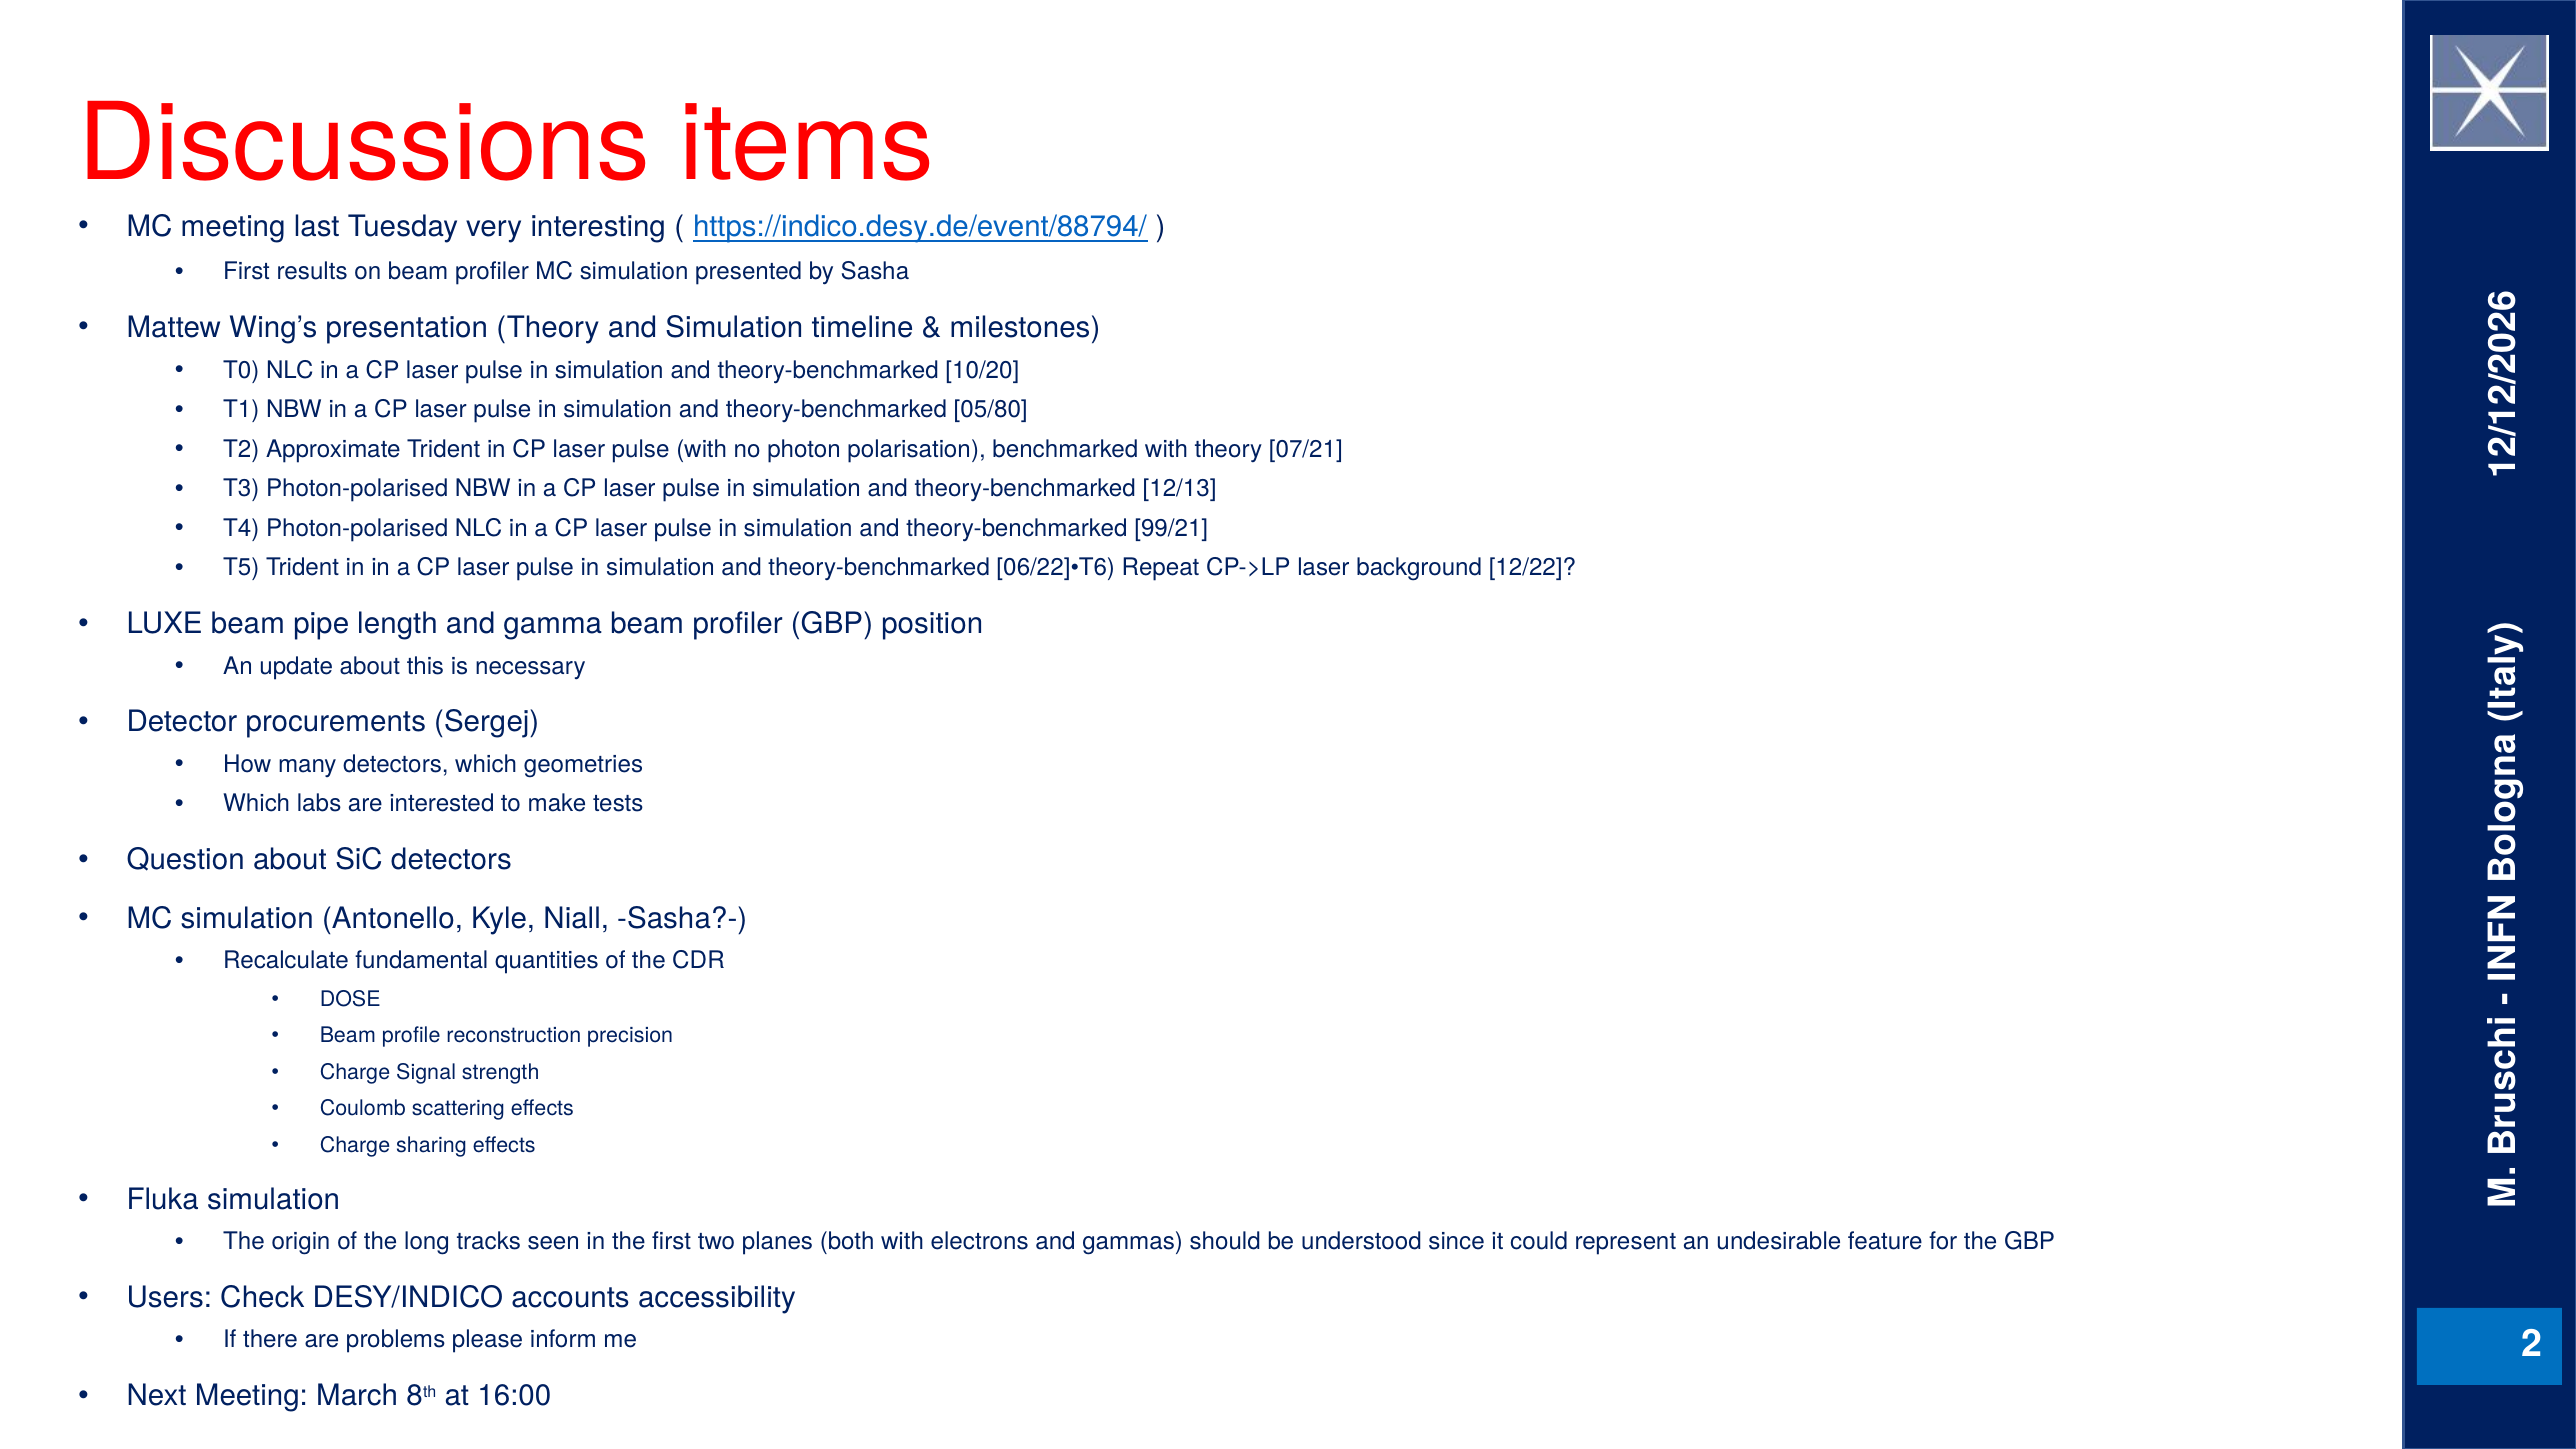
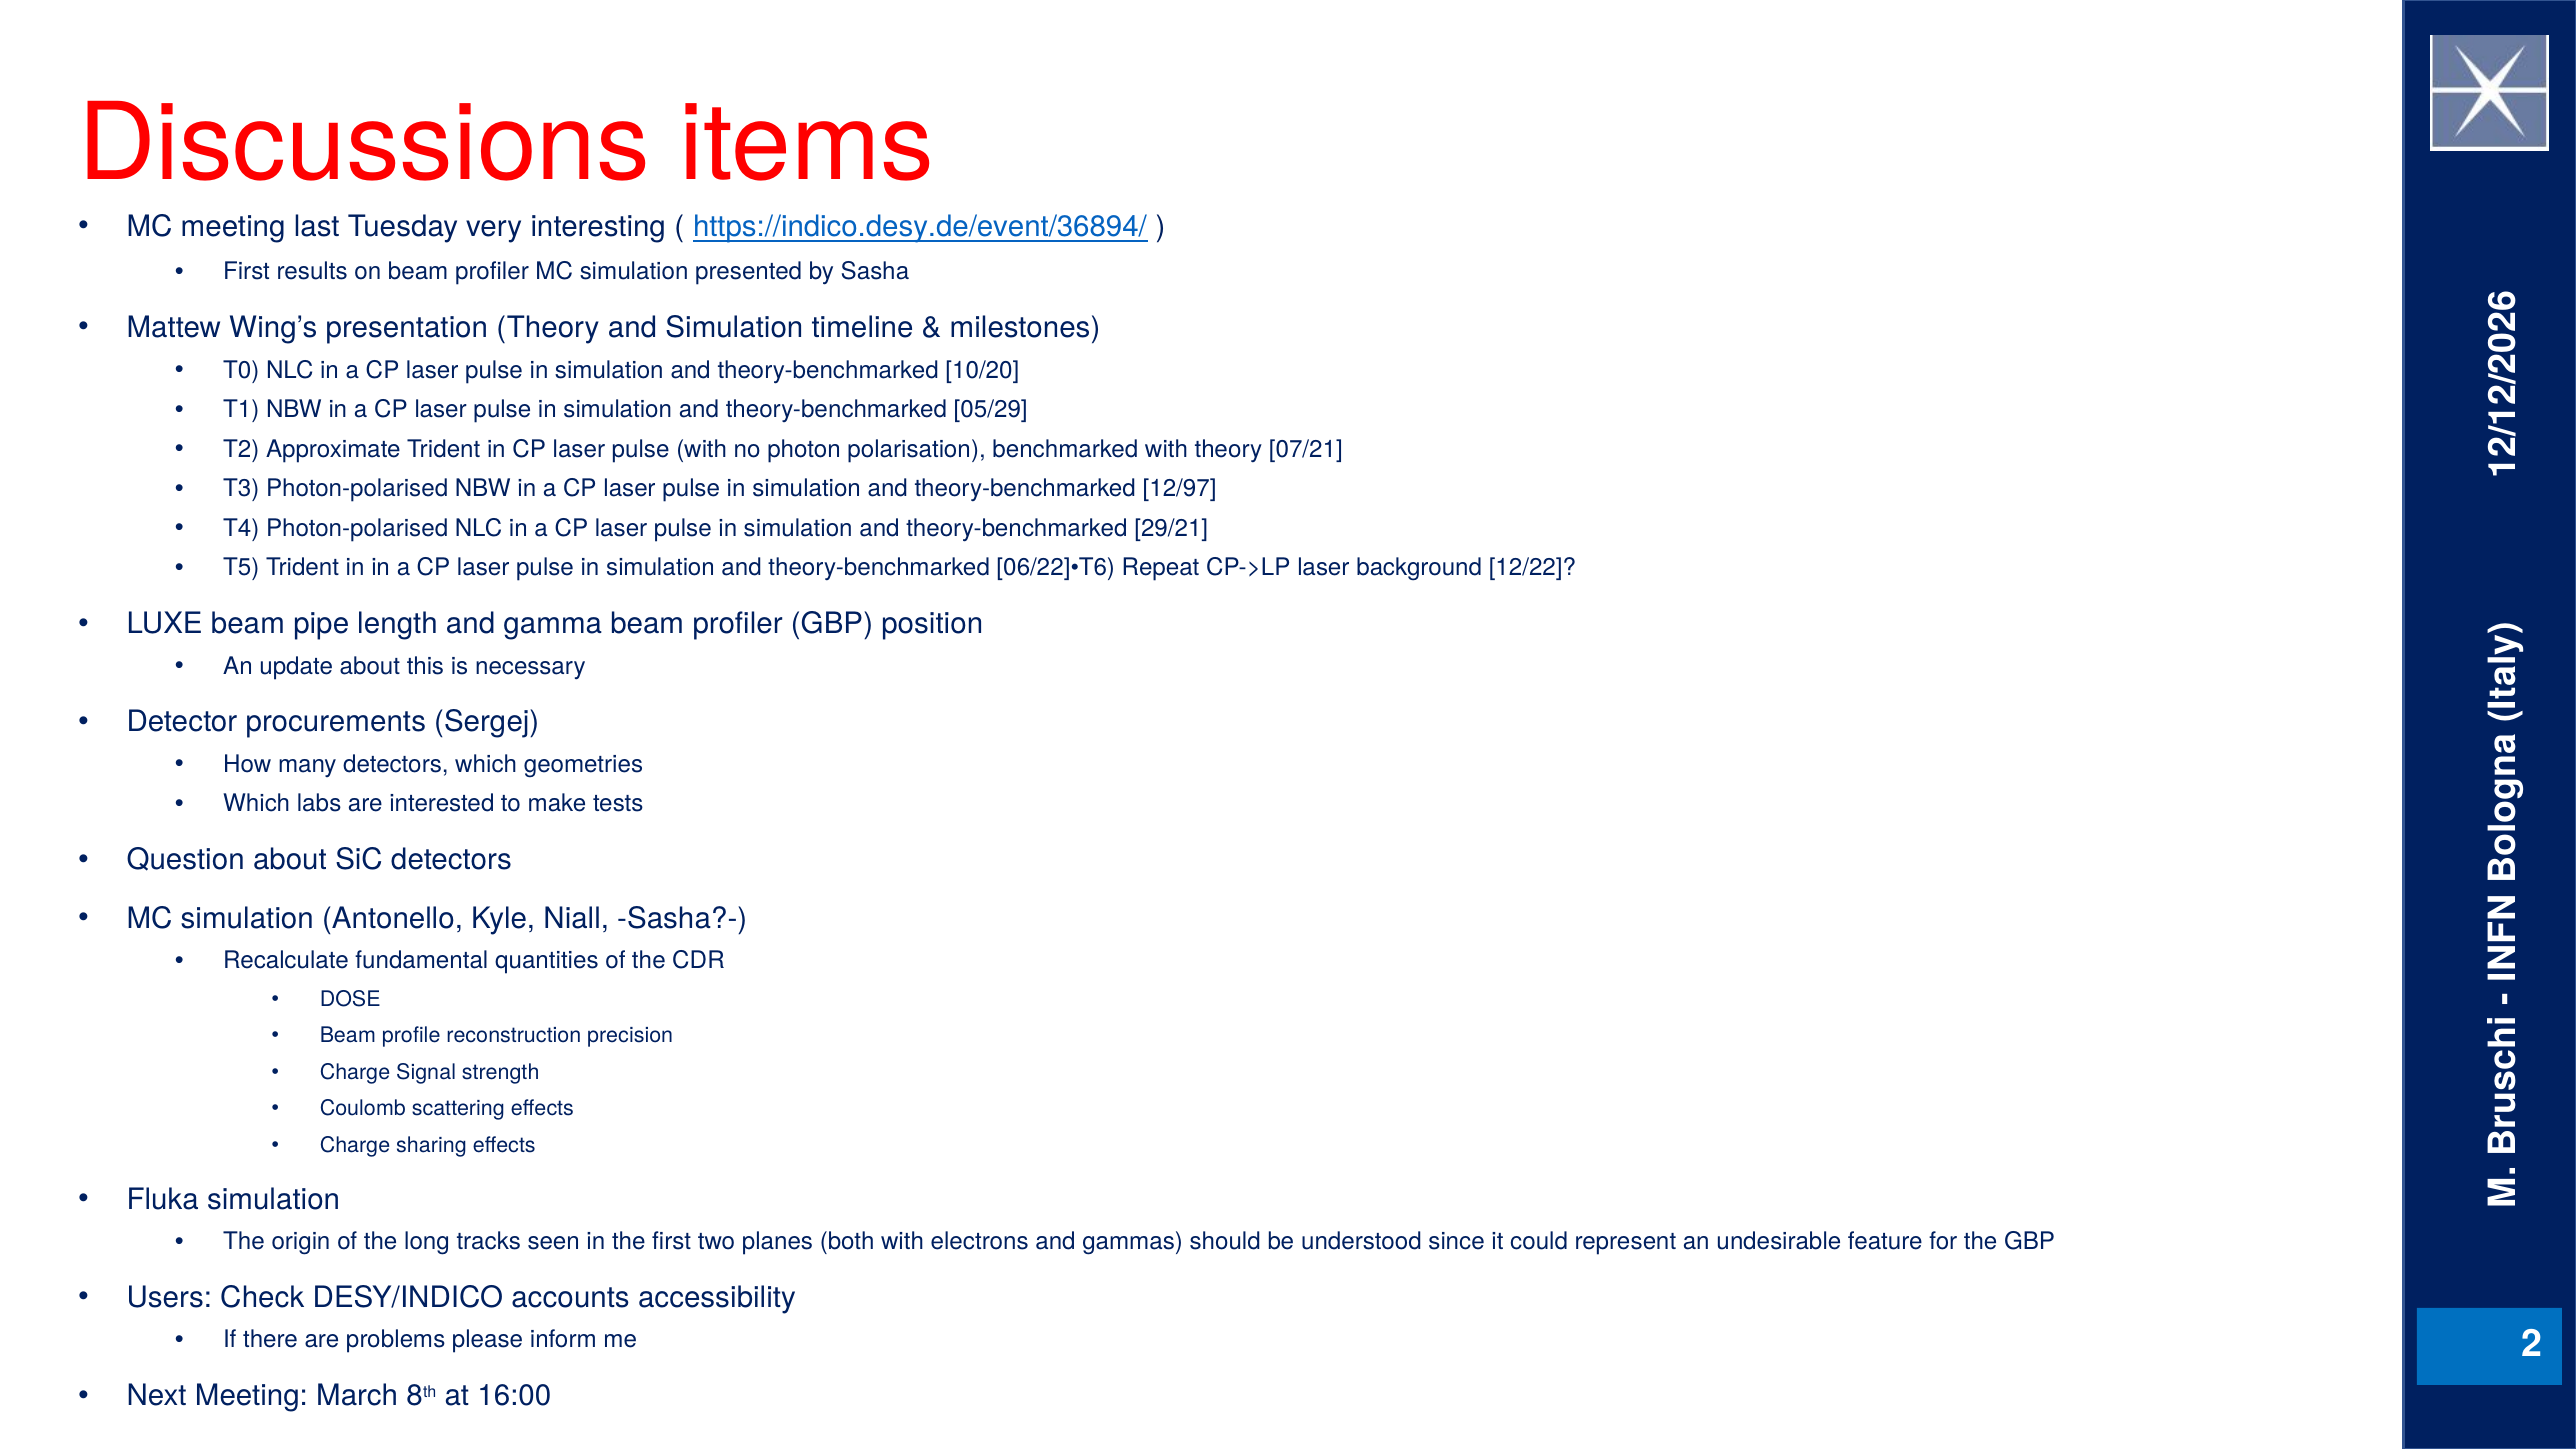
https://indico.desy.de/event/88794/: https://indico.desy.de/event/88794/ -> https://indico.desy.de/event/36894/
05/80: 05/80 -> 05/29
12/13: 12/13 -> 12/97
99/21: 99/21 -> 29/21
